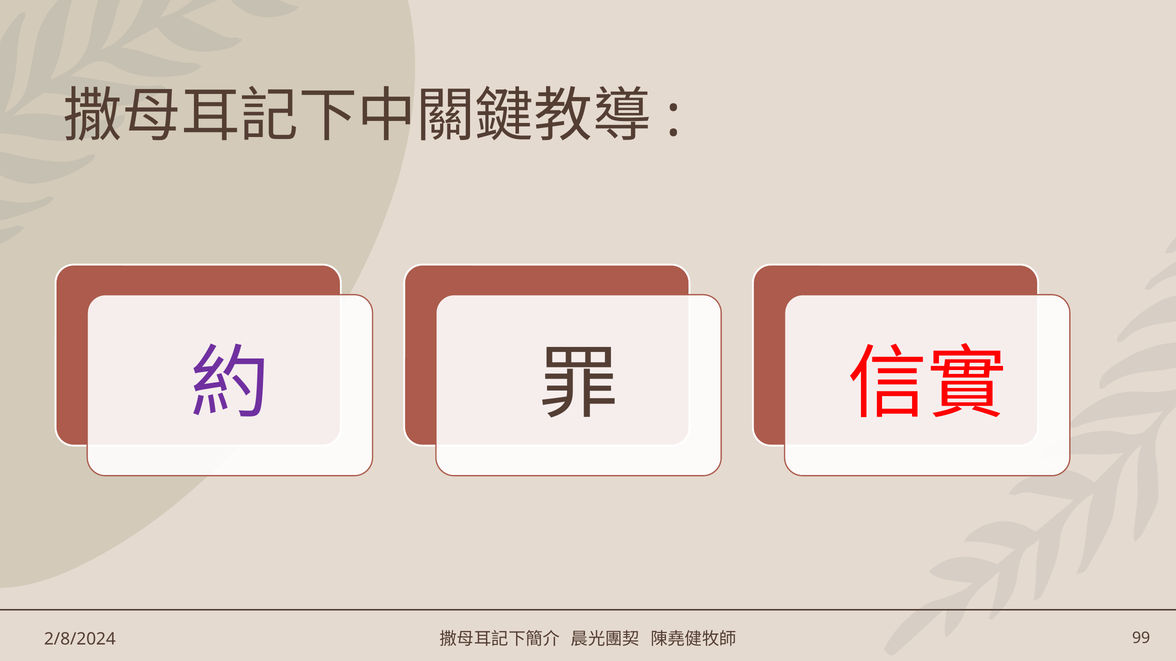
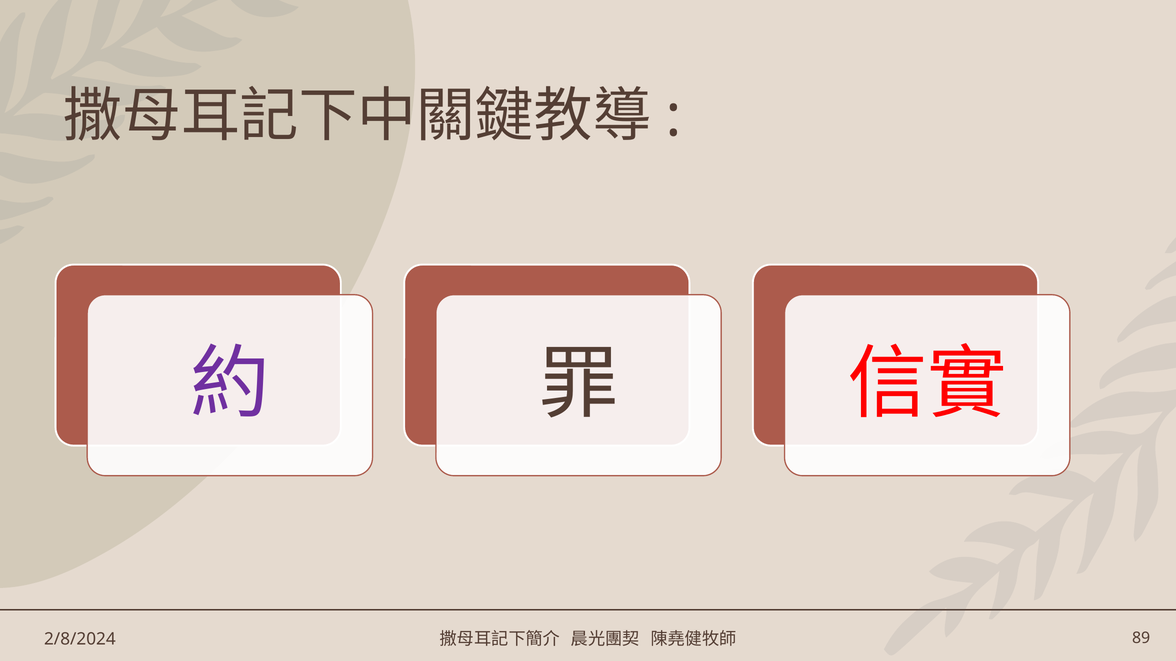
99: 99 -> 89
